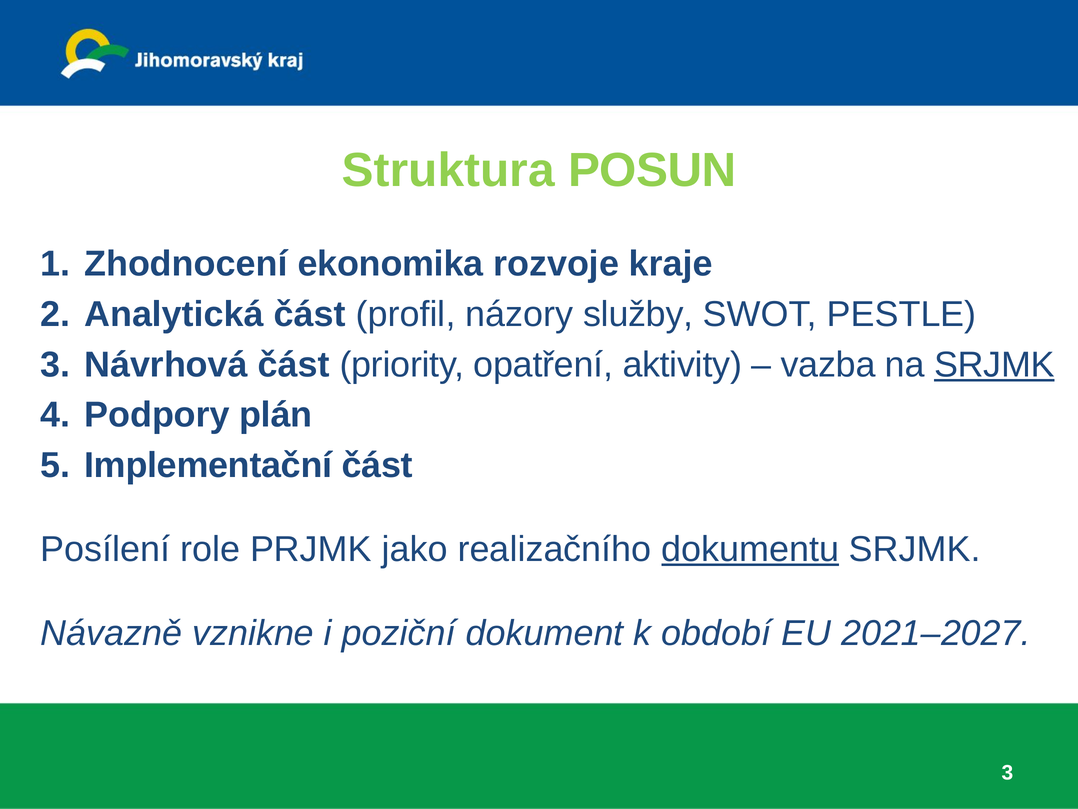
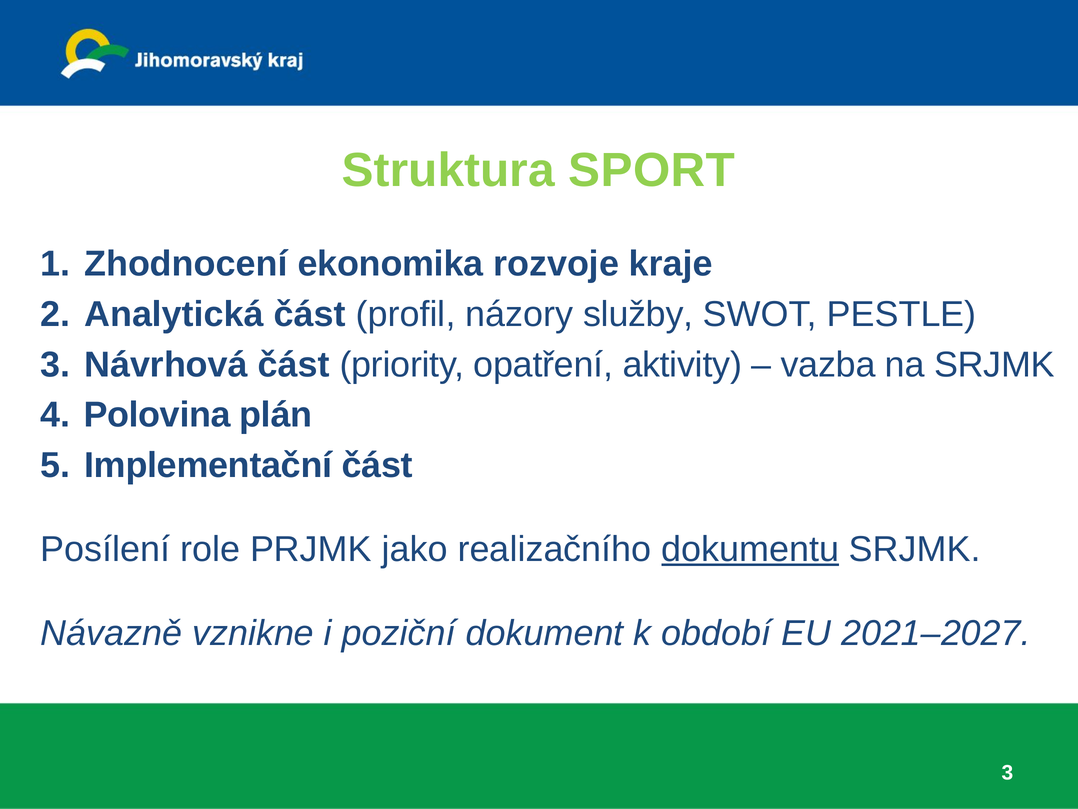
POSUN: POSUN -> SPORT
SRJMK at (994, 365) underline: present -> none
Podpory: Podpory -> Polovina
